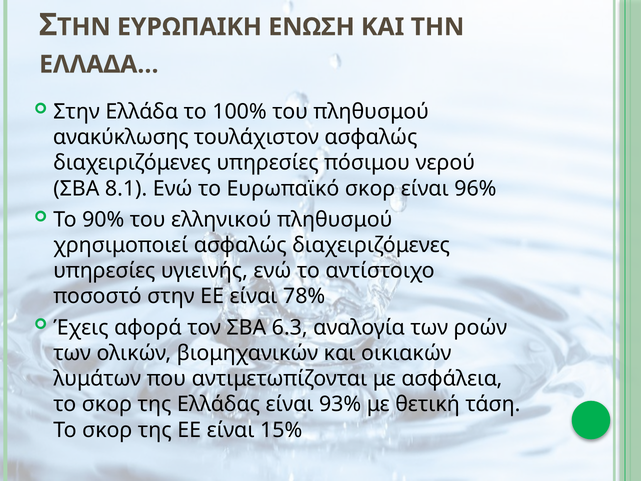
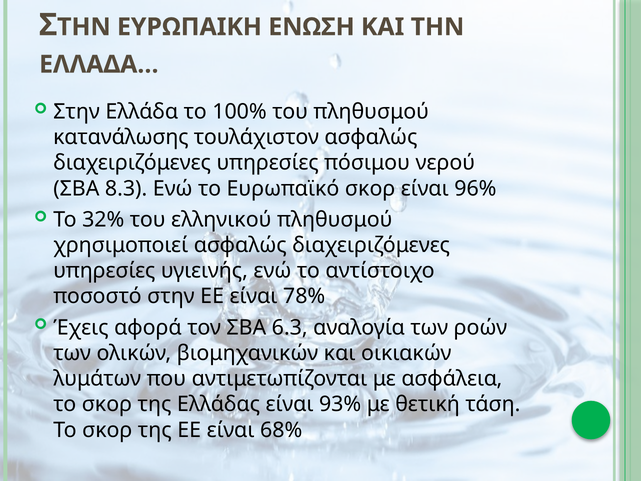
ανακύκλωσης: ανακύκλωσης -> κατανάλωσης
8.1: 8.1 -> 8.3
90%: 90% -> 32%
15%: 15% -> 68%
